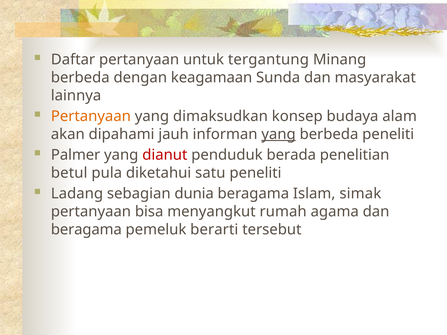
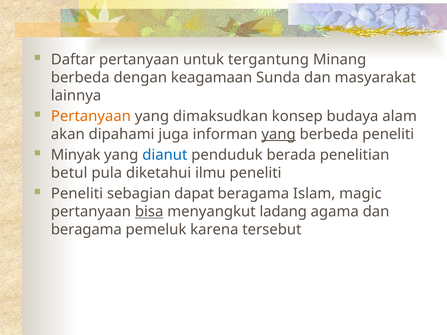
jauh: jauh -> juga
Palmer: Palmer -> Minyak
dianut colour: red -> blue
satu: satu -> ilmu
Ladang at (77, 194): Ladang -> Peneliti
dunia: dunia -> dapat
simak: simak -> magic
bisa underline: none -> present
rumah: rumah -> ladang
berarti: berarti -> karena
